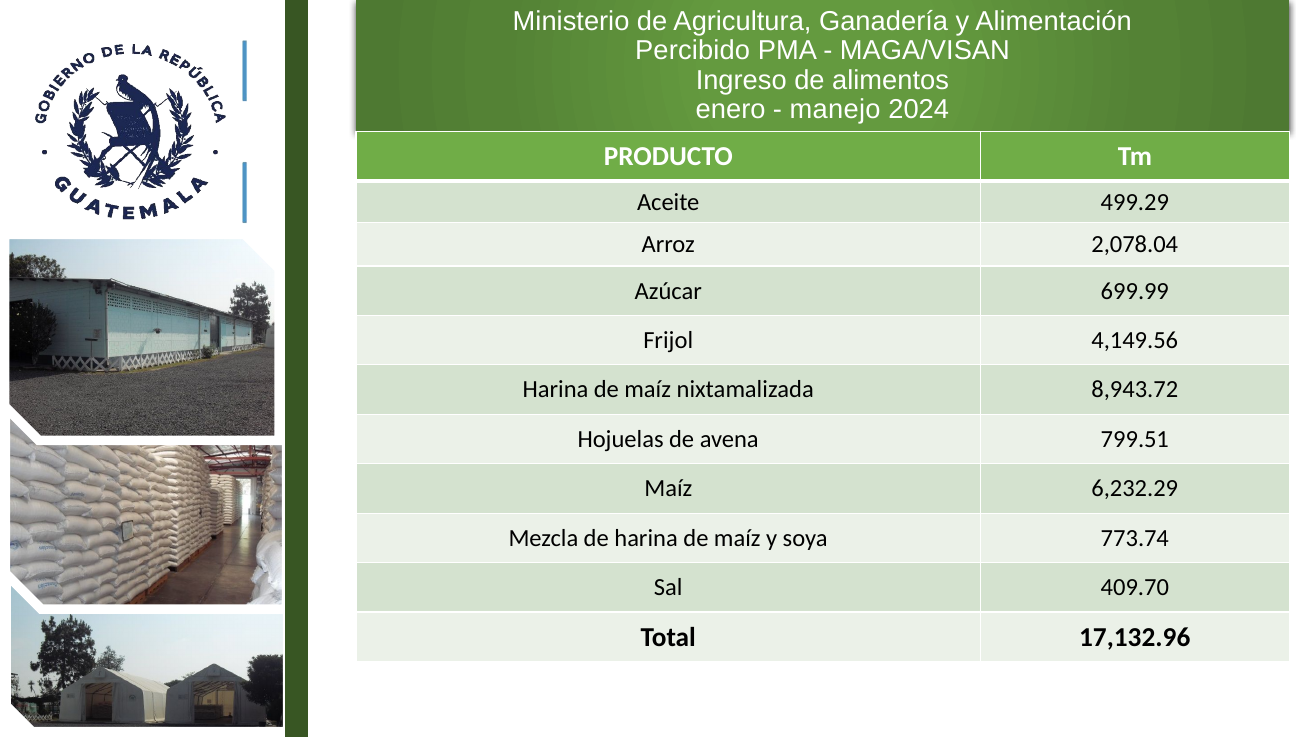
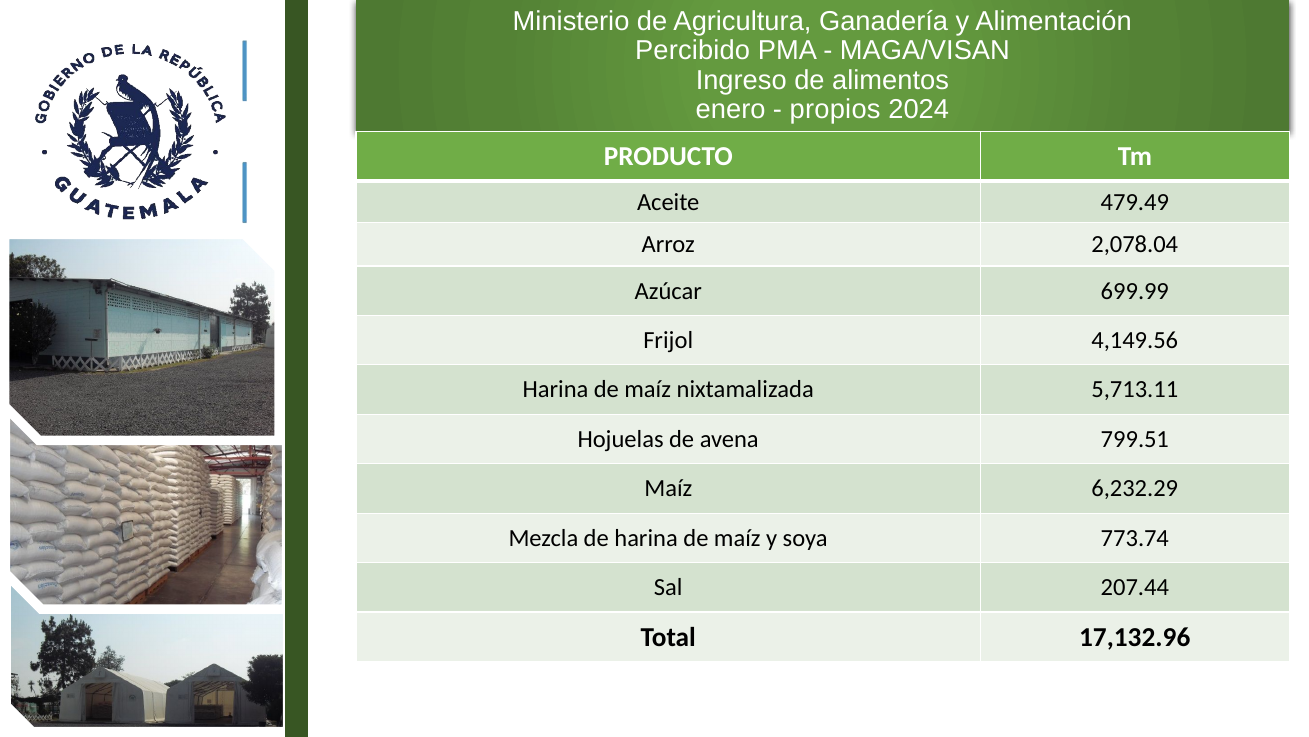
manejo: manejo -> propios
499.29: 499.29 -> 479.49
8,943.72: 8,943.72 -> 5,713.11
409.70: 409.70 -> 207.44
